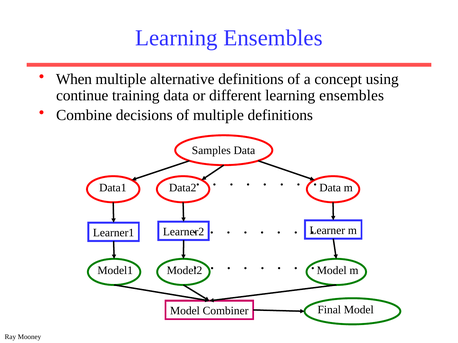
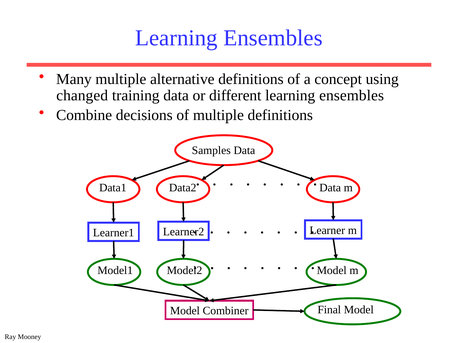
When: When -> Many
continue: continue -> changed
